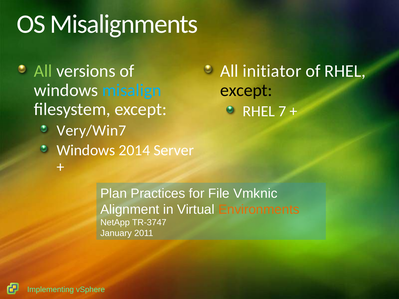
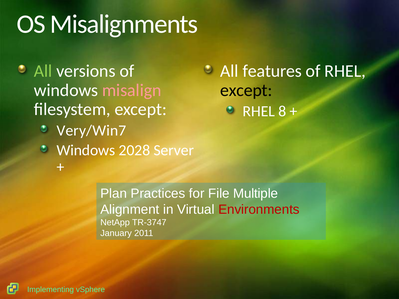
initiator: initiator -> features
misalign colour: light blue -> pink
7: 7 -> 8
2014: 2014 -> 2028
Vmknic: Vmknic -> Multiple
Environments colour: orange -> red
